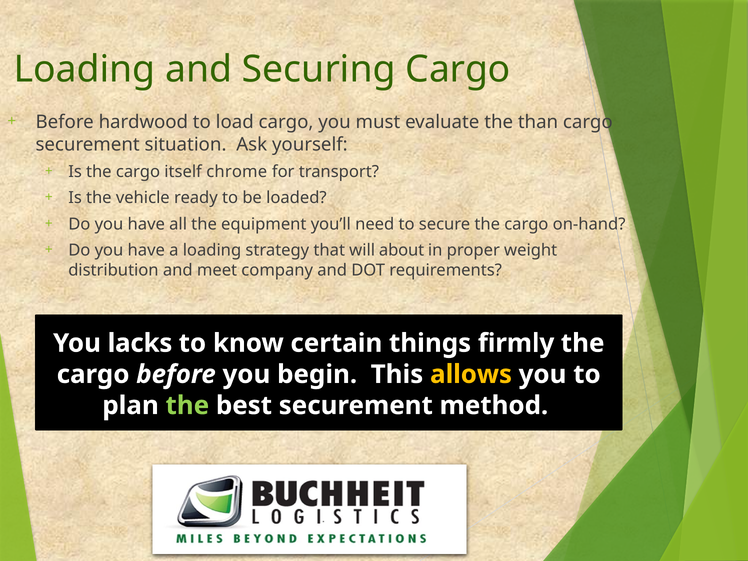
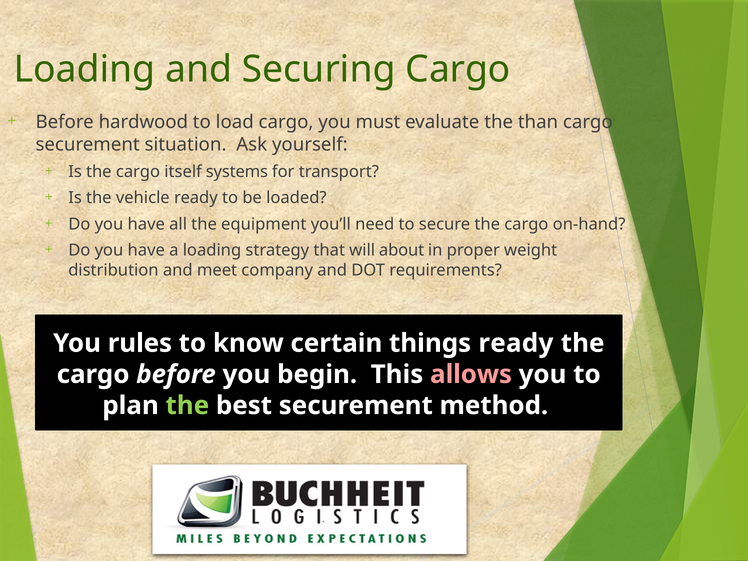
chrome: chrome -> systems
lacks: lacks -> rules
things firmly: firmly -> ready
allows colour: yellow -> pink
